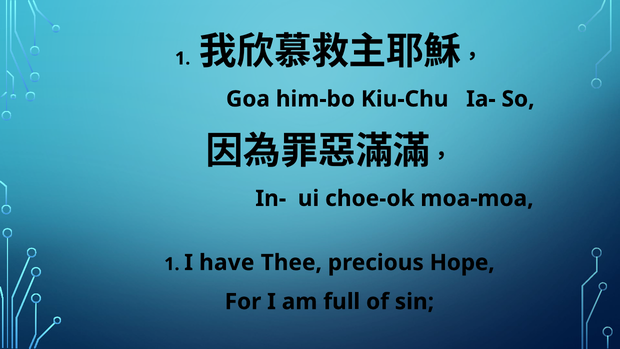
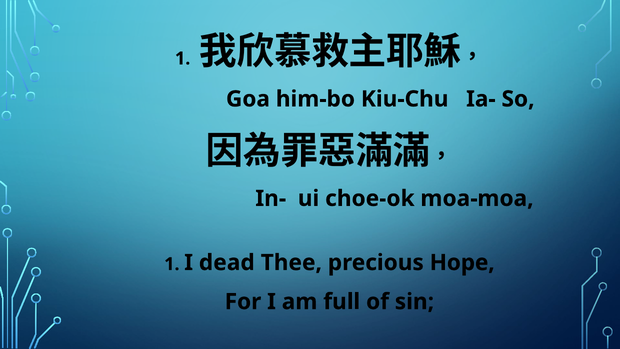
have: have -> dead
